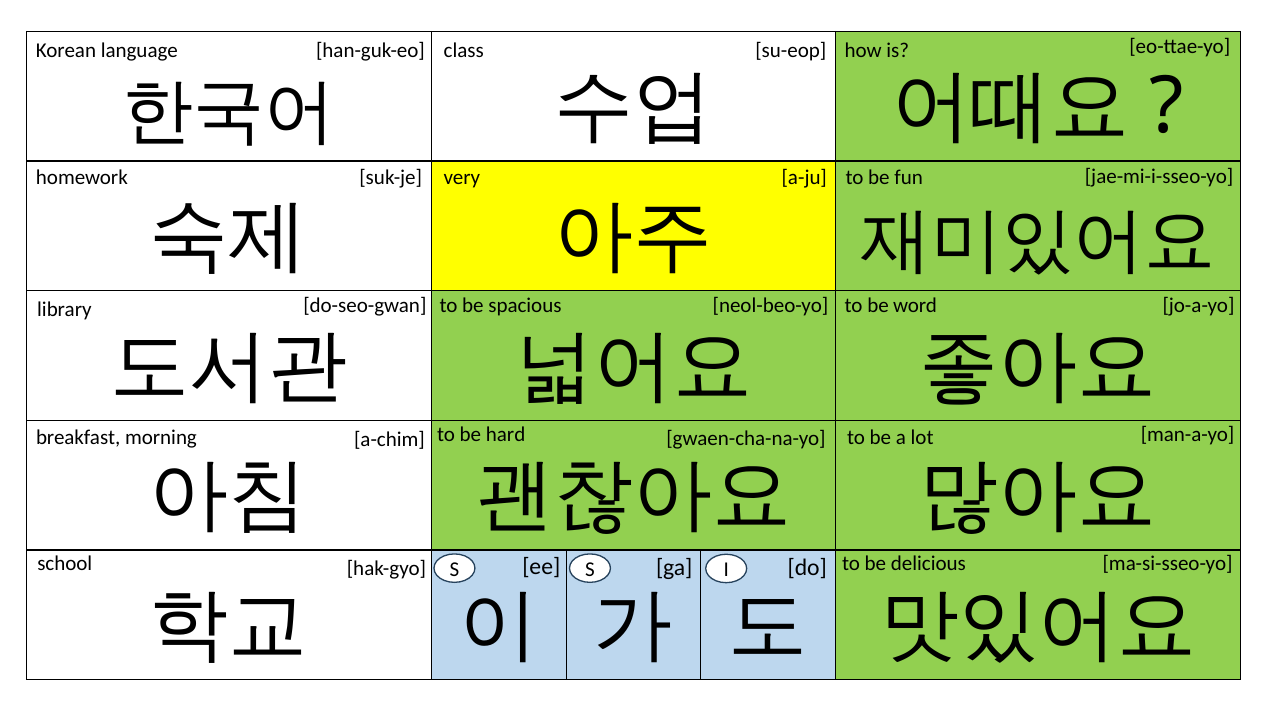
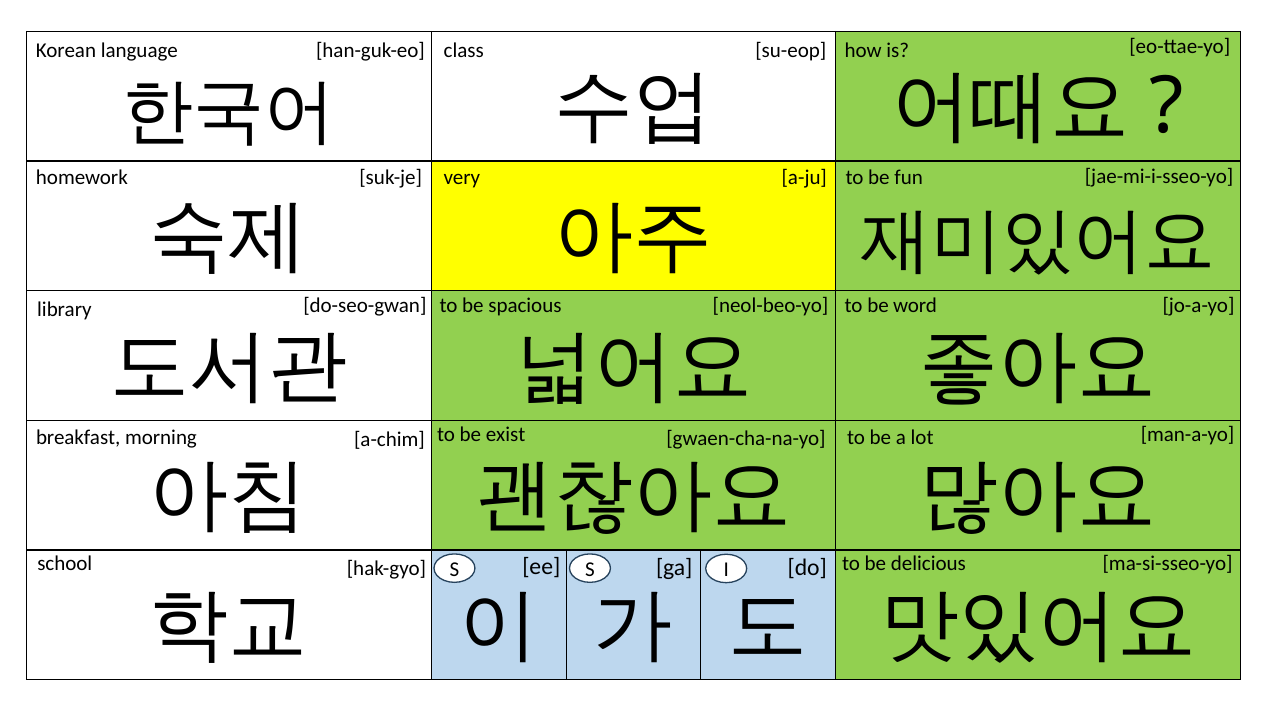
hard: hard -> exist
